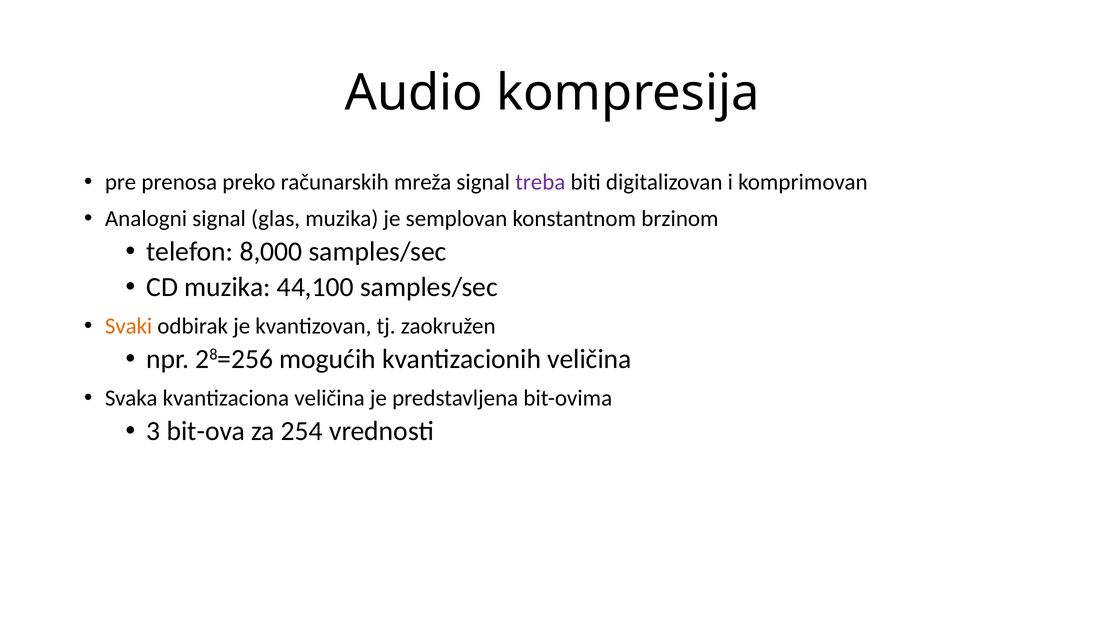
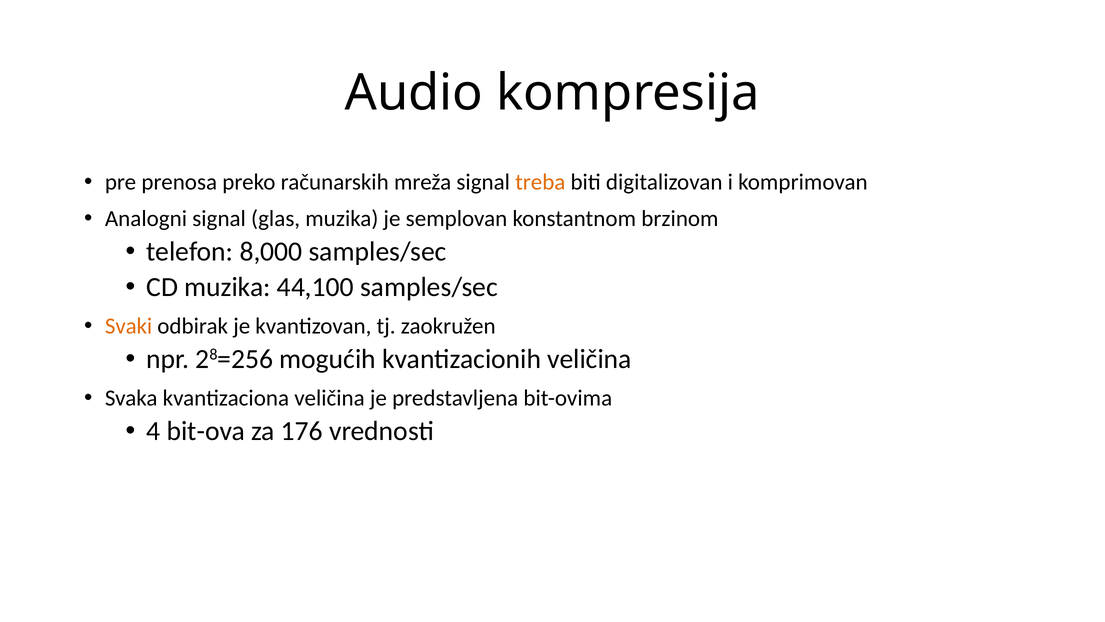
treba colour: purple -> orange
3: 3 -> 4
254: 254 -> 176
